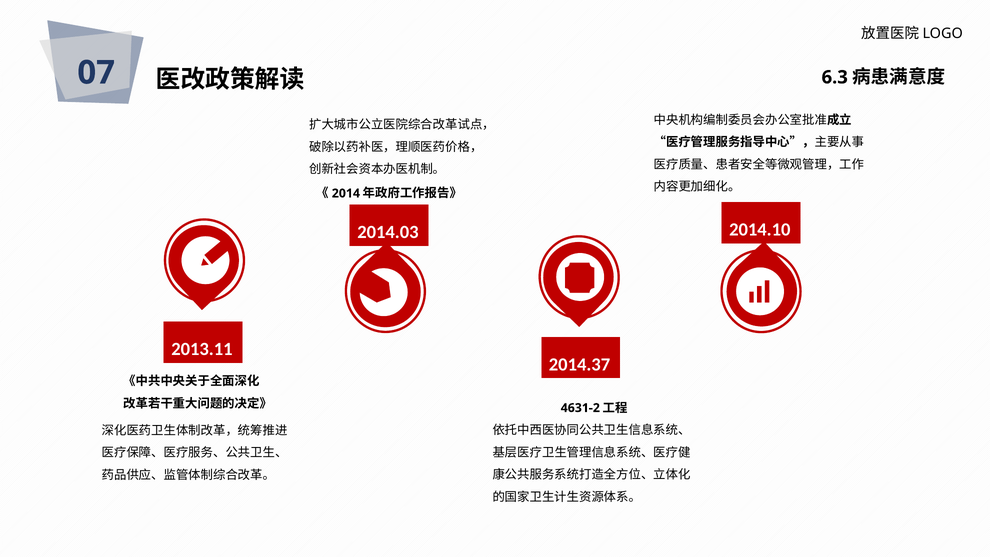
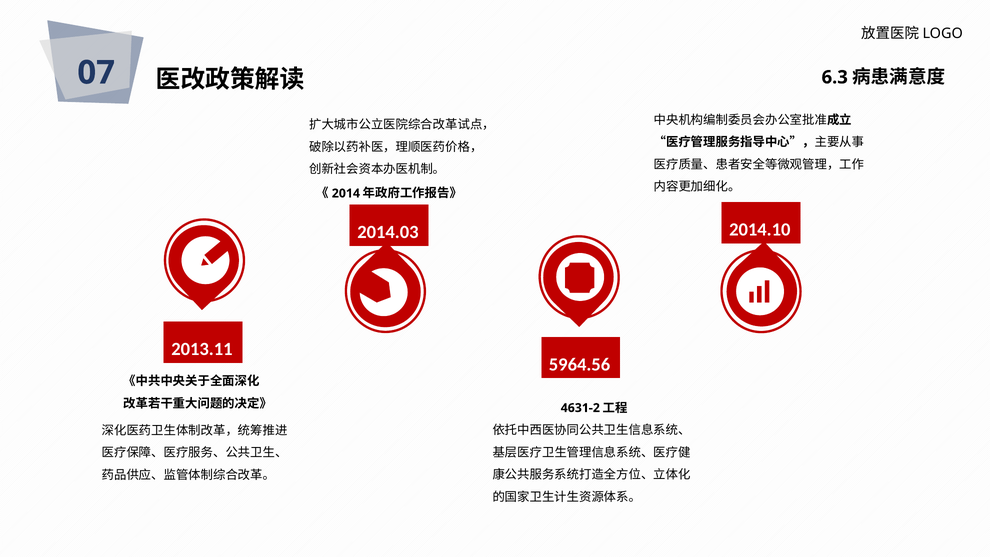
2014.37: 2014.37 -> 5964.56
